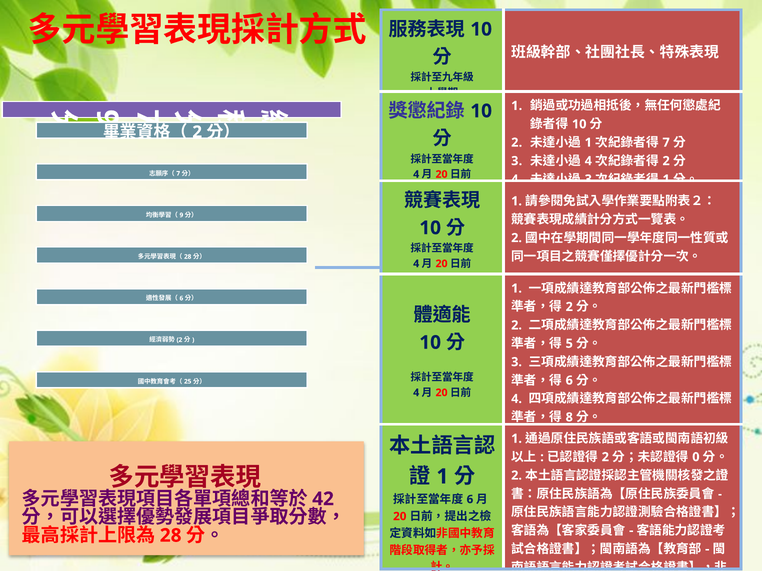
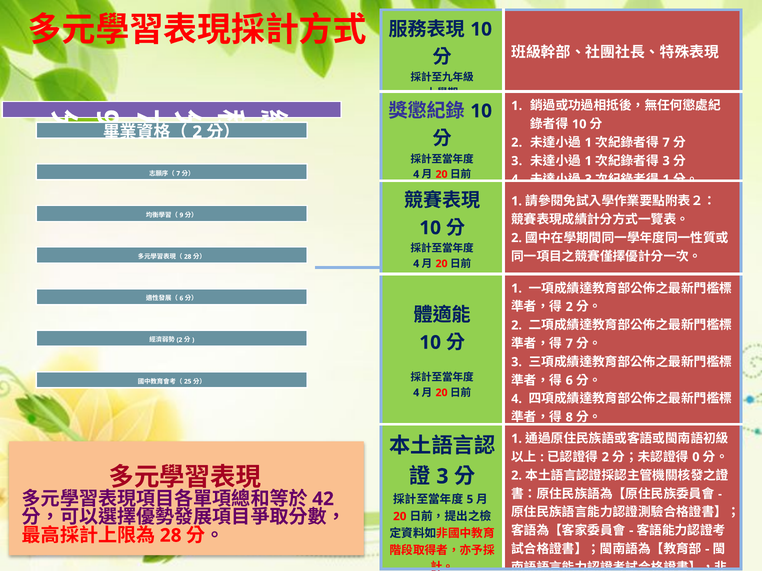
4 at (588, 161): 4 -> 1
2 at (666, 161): 2 -> 3
5 at (569, 344): 5 -> 7
1 at (442, 477): 1 -> 3
6 at (470, 500): 6 -> 5
